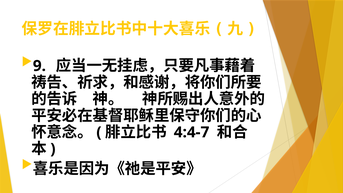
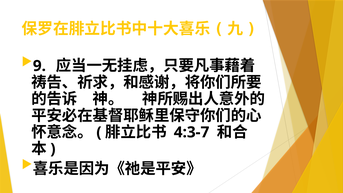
4:4-7: 4:4-7 -> 4:3-7
